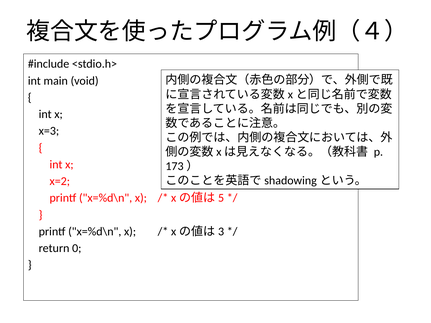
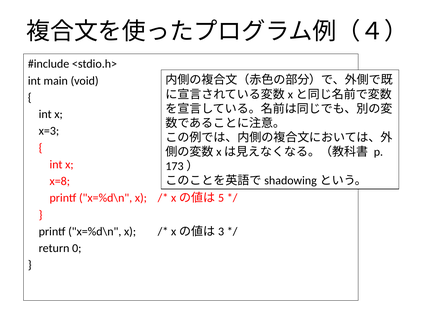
x=2: x=2 -> x=8
